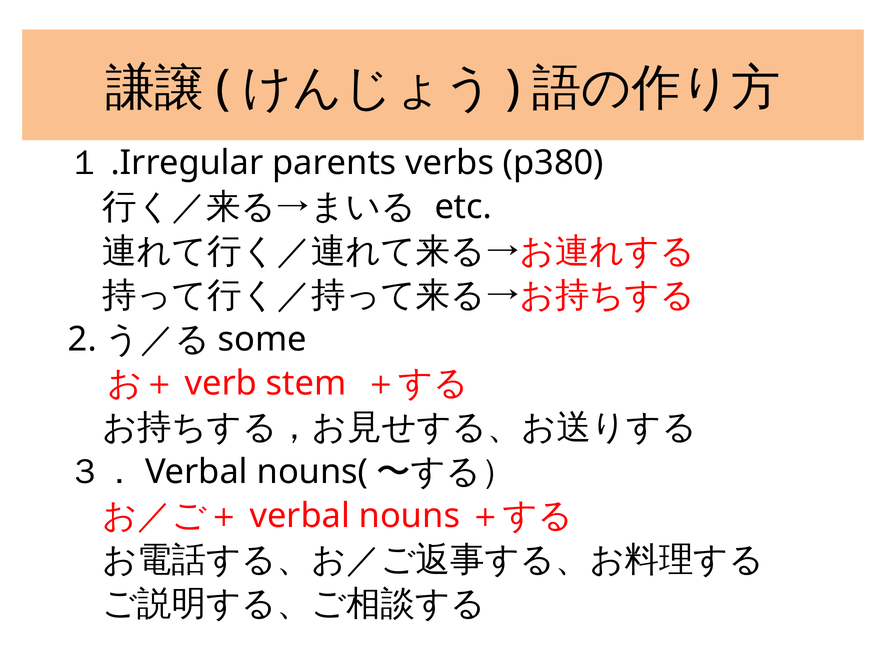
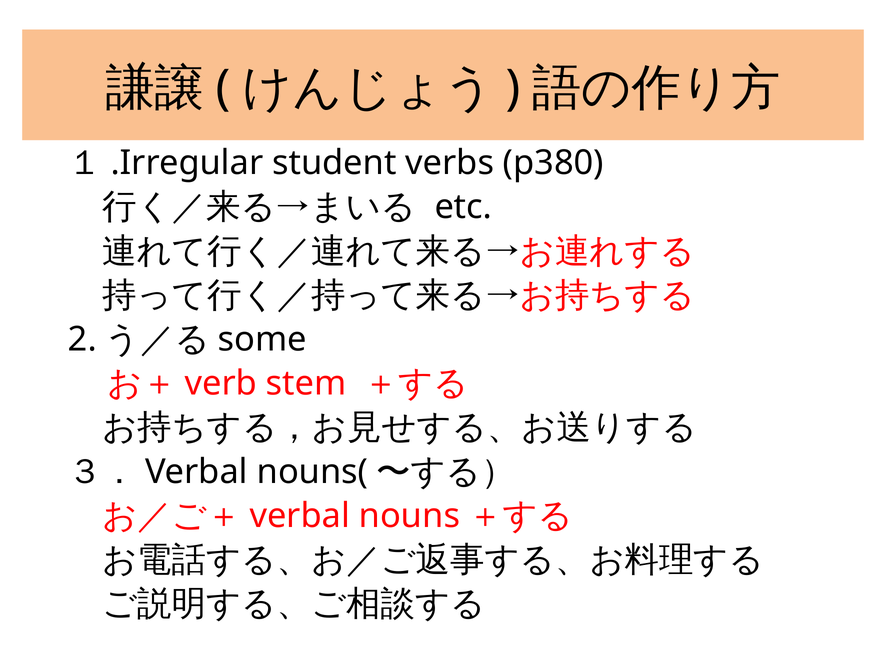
parents: parents -> student
